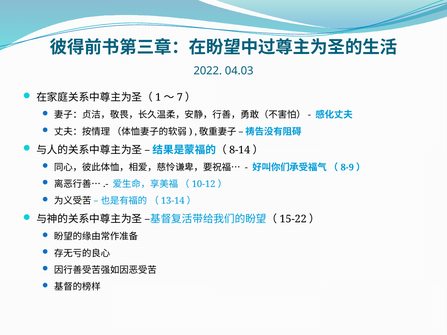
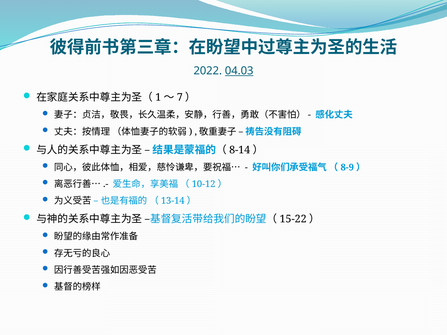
04.03 underline: none -> present
